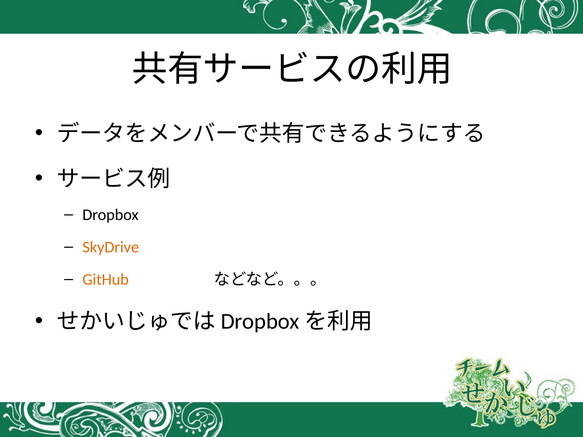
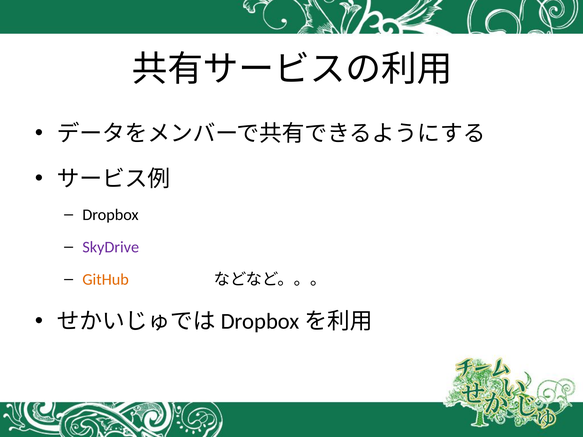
SkyDrive colour: orange -> purple
